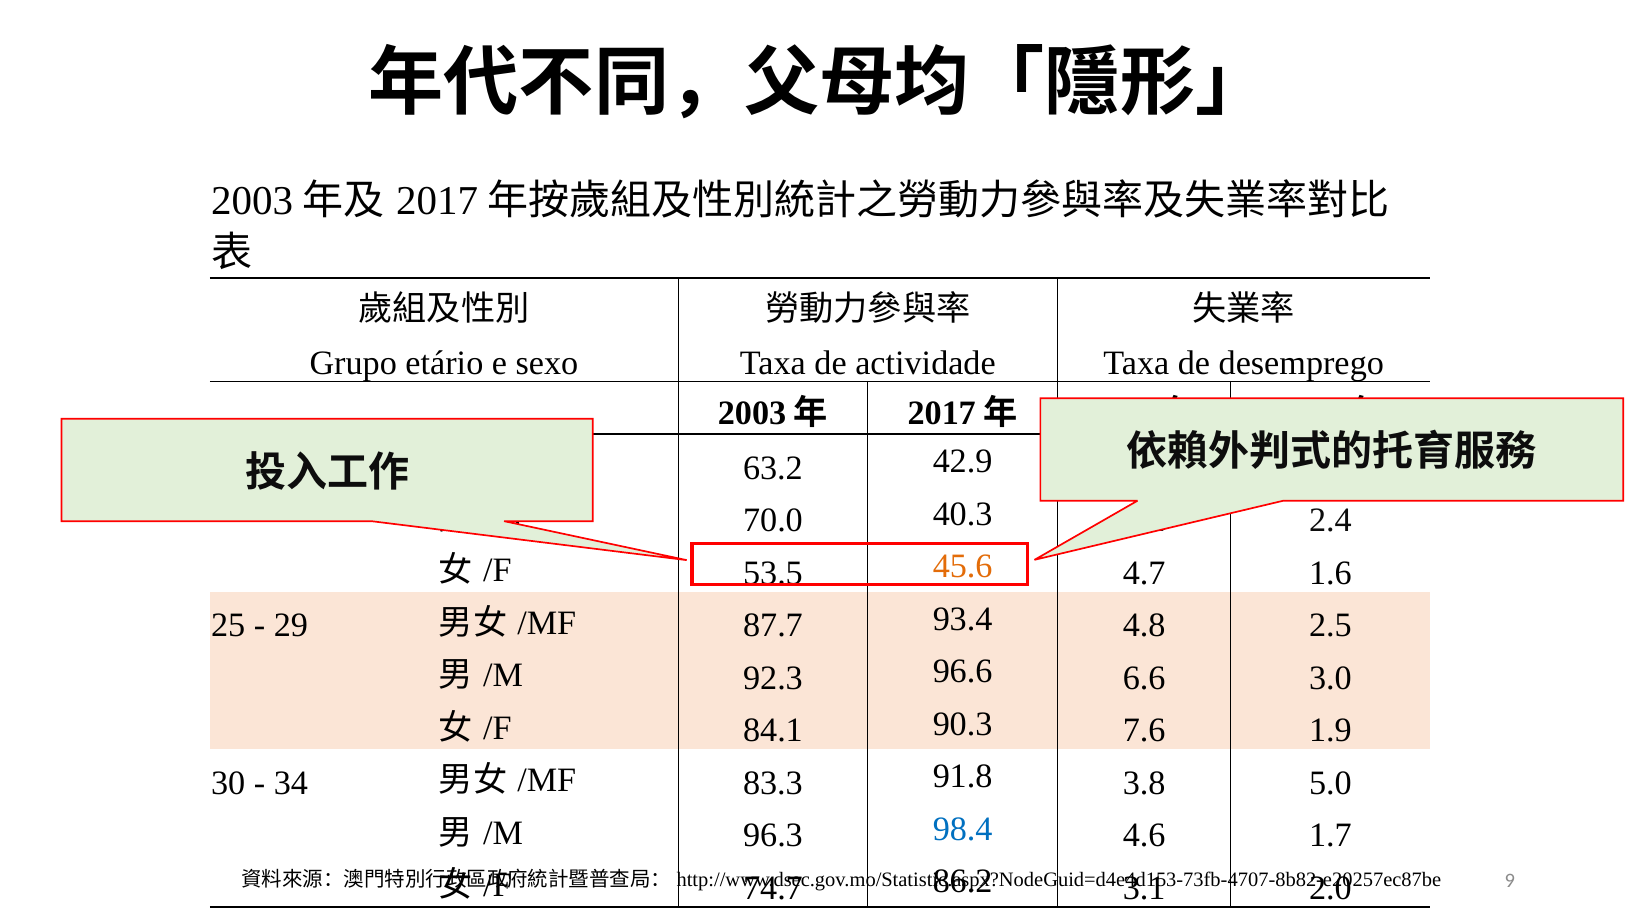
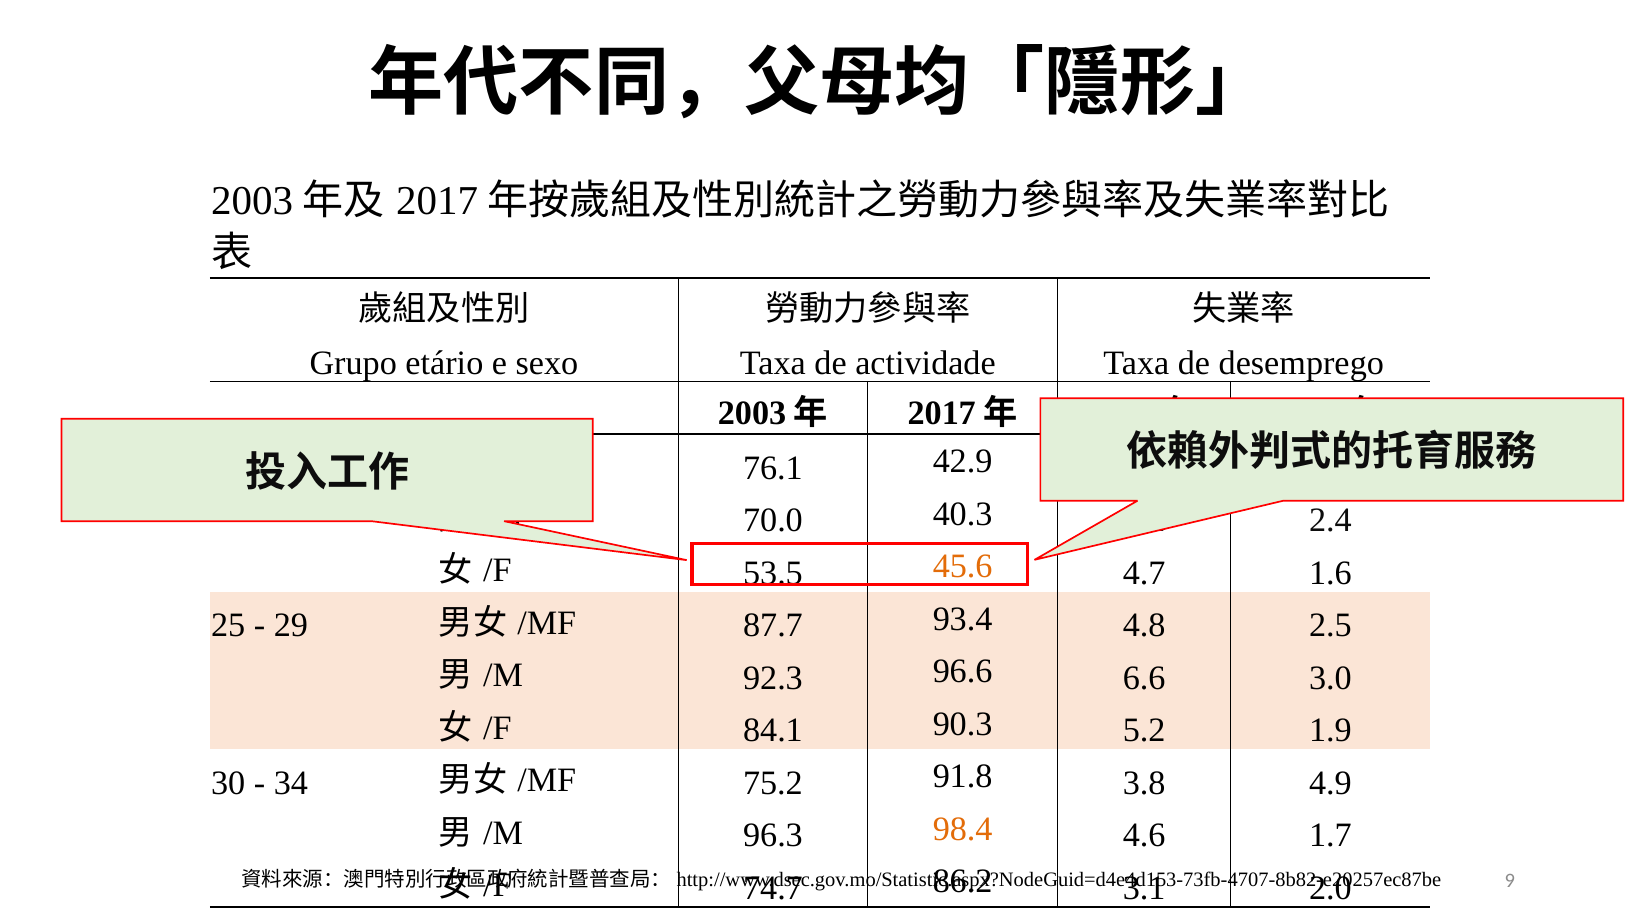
63.2: 63.2 -> 76.1
7.6: 7.6 -> 5.2
83.3: 83.3 -> 75.2
5.0: 5.0 -> 4.9
98.4 colour: blue -> orange
